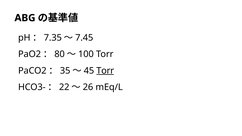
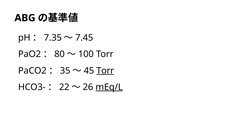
mEq/L underline: none -> present
